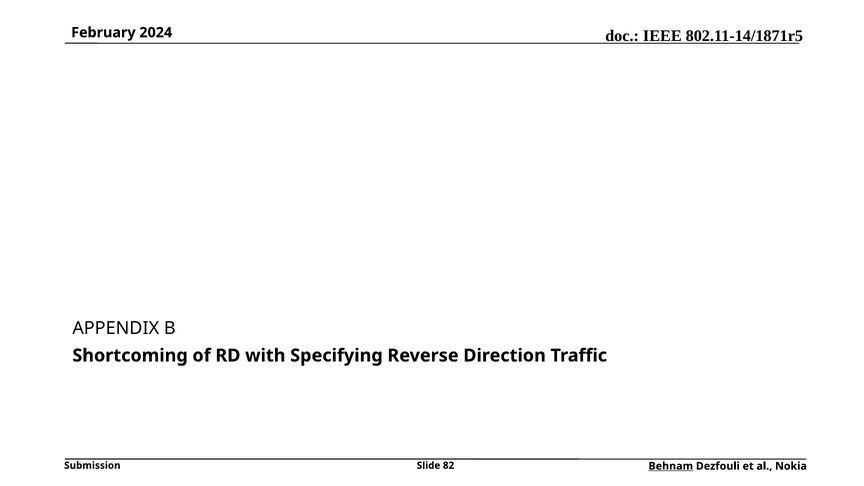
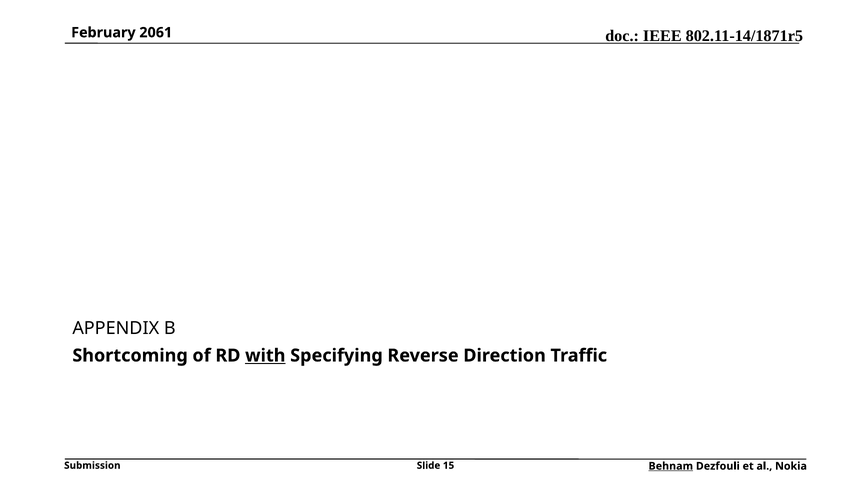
2024: 2024 -> 2061
with underline: none -> present
82: 82 -> 15
